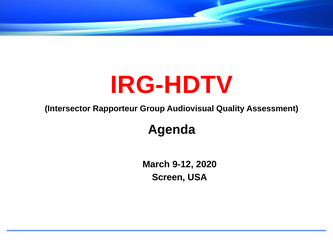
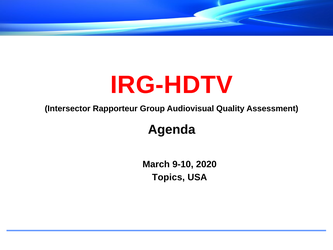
9-12: 9-12 -> 9-10
Screen: Screen -> Topics
